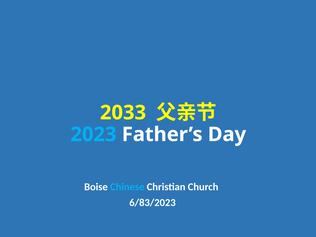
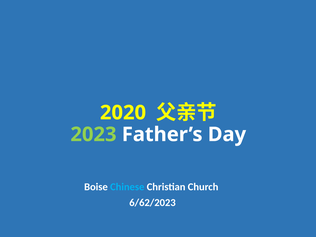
2033: 2033 -> 2020
2023 colour: light blue -> light green
6/83/2023: 6/83/2023 -> 6/62/2023
